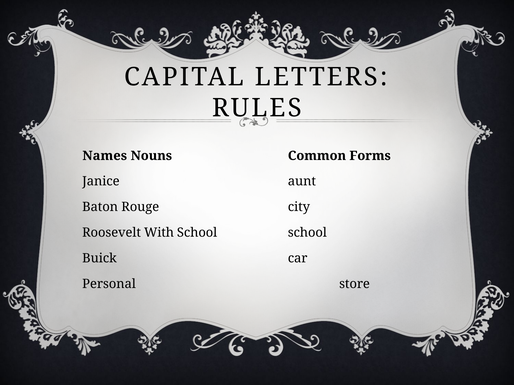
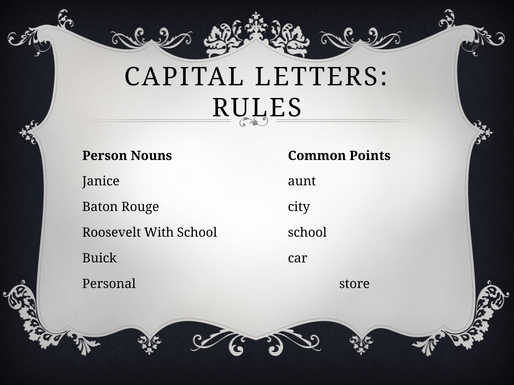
Names: Names -> Person
Forms: Forms -> Points
